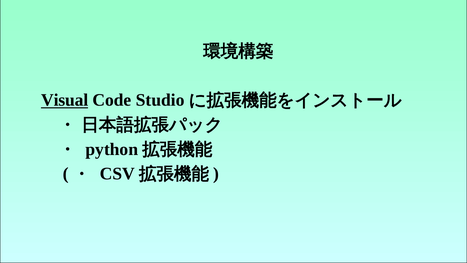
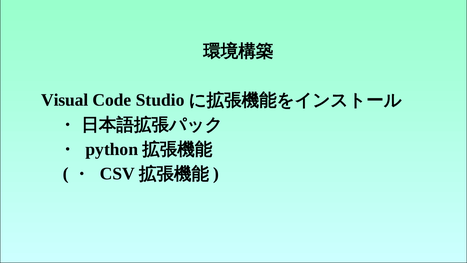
Visual underline: present -> none
